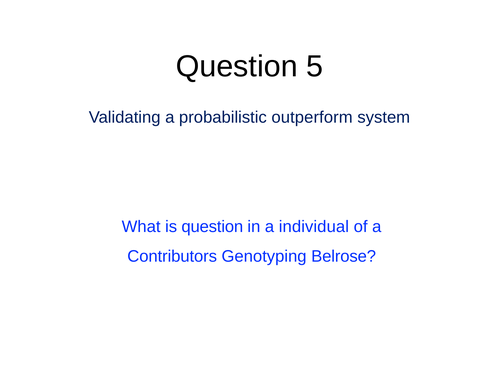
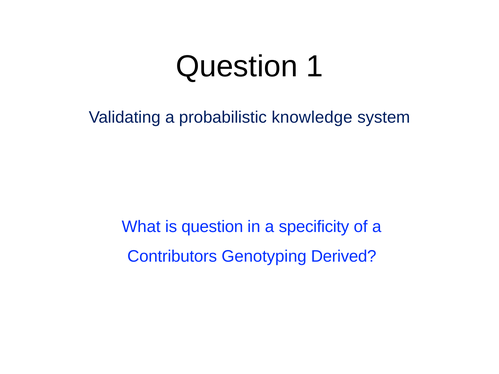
5: 5 -> 1
outperform: outperform -> knowledge
individual: individual -> specificity
Belrose: Belrose -> Derived
